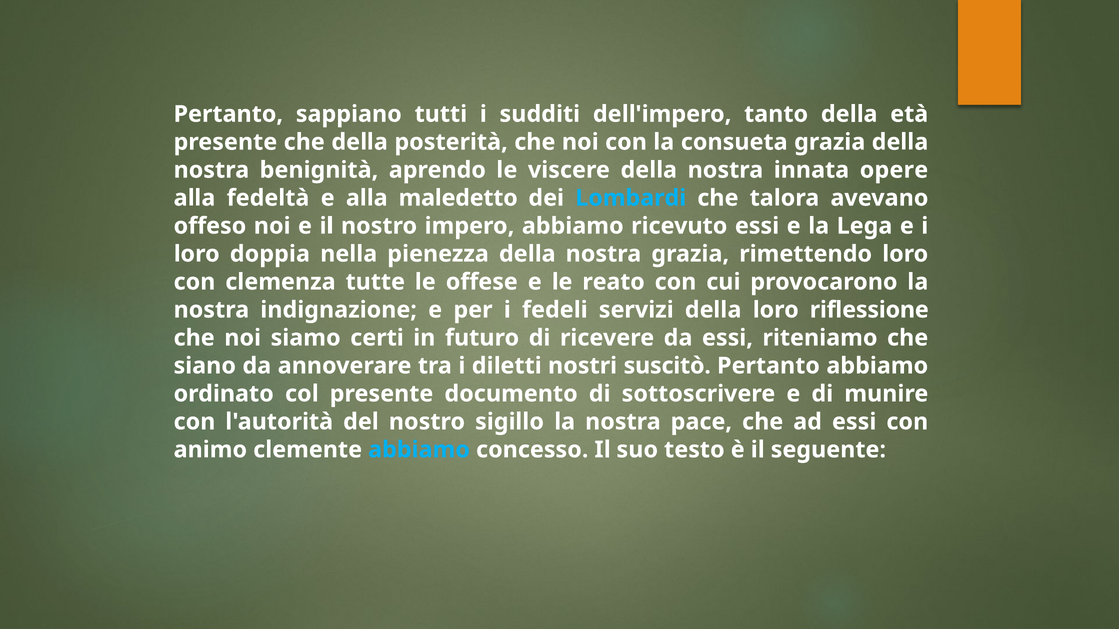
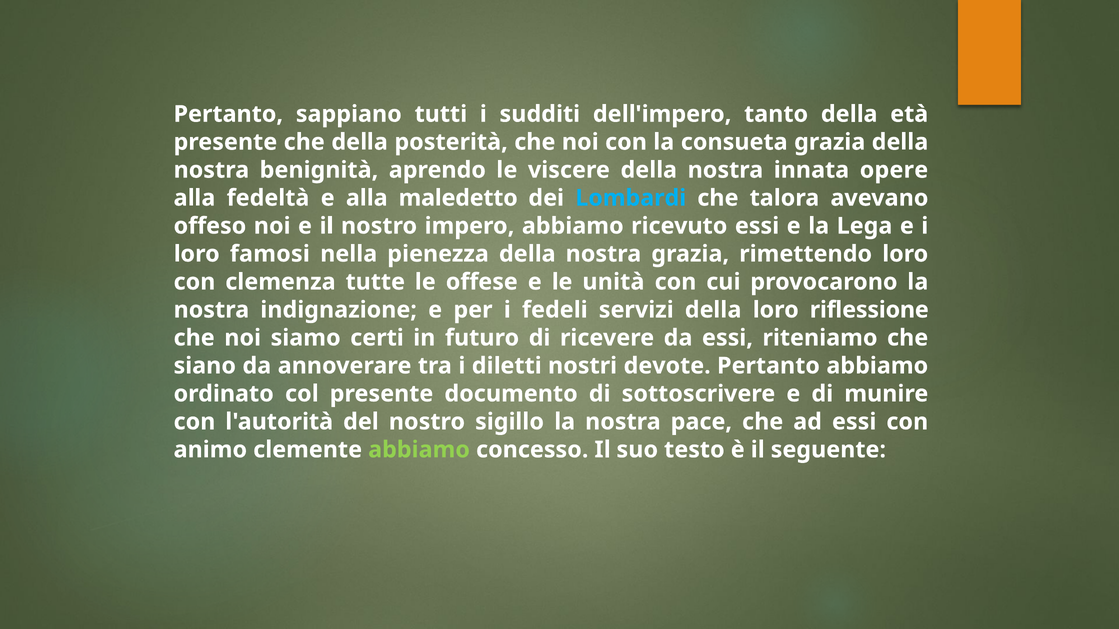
doppia: doppia -> famosi
reato: reato -> unità
suscitò: suscitò -> devote
abbiamo at (419, 450) colour: light blue -> light green
